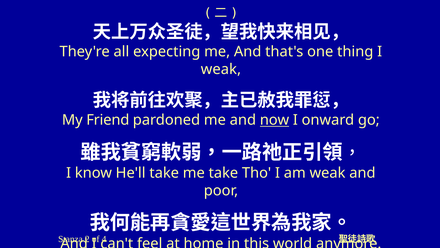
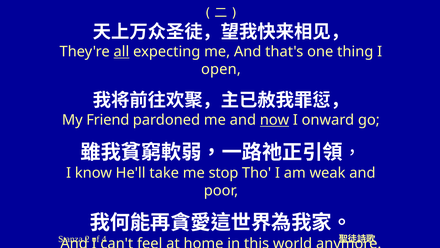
all underline: none -> present
weak at (221, 69): weak -> open
me take: take -> stop
